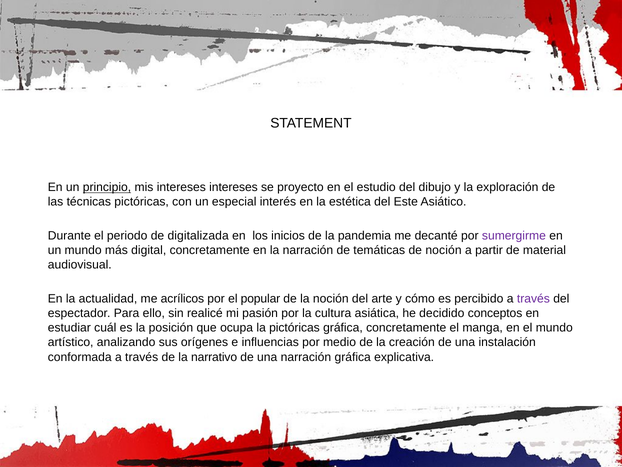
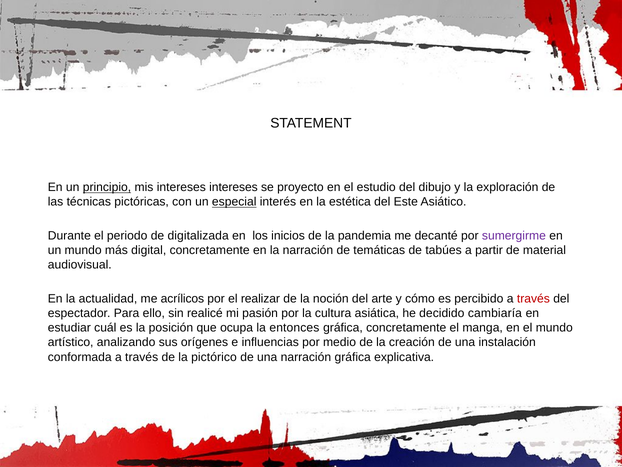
especial underline: none -> present
de noción: noción -> tabúes
popular: popular -> realizar
través at (533, 299) colour: purple -> red
conceptos: conceptos -> cambiaría
la pictóricas: pictóricas -> entonces
narrativo: narrativo -> pictórico
